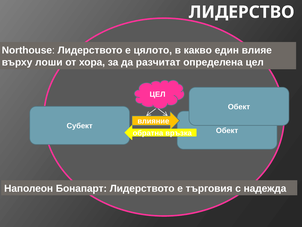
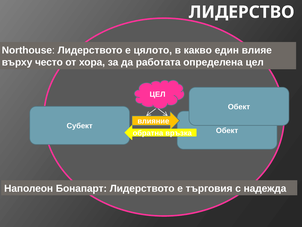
лоши: лоши -> често
разчитат: разчитат -> работата
